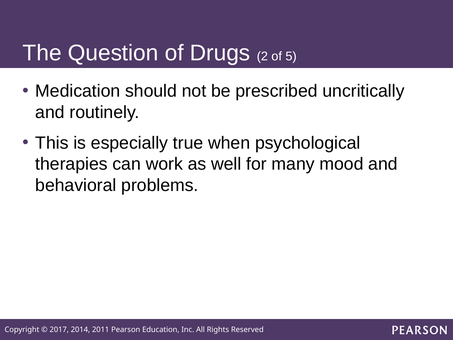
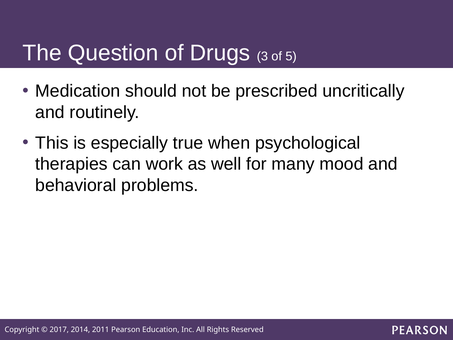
2: 2 -> 3
